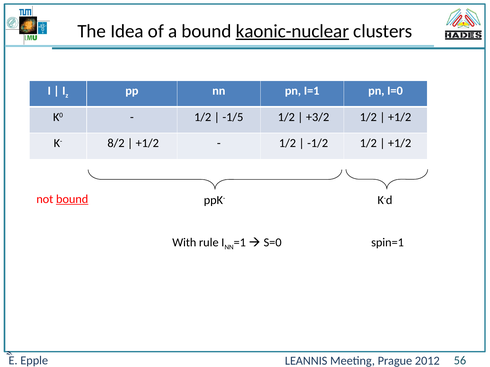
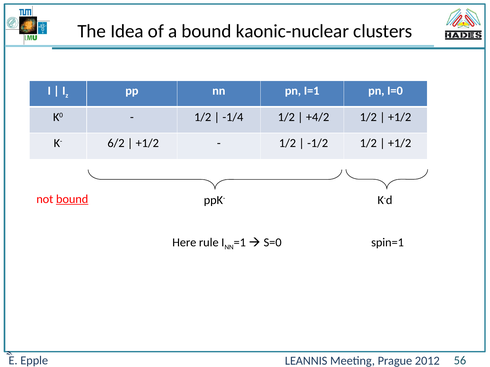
kaonic-nuclear underline: present -> none
-1/5: -1/5 -> -1/4
+3/2: +3/2 -> +4/2
8/2: 8/2 -> 6/2
With: With -> Here
